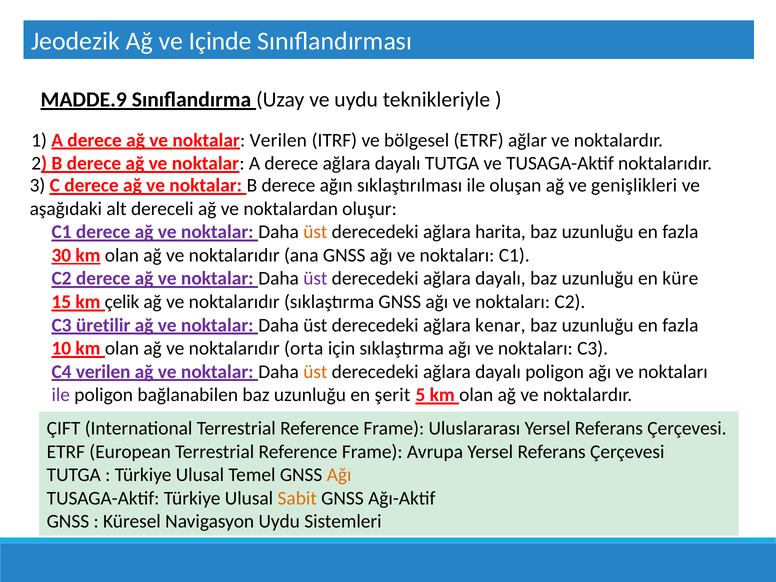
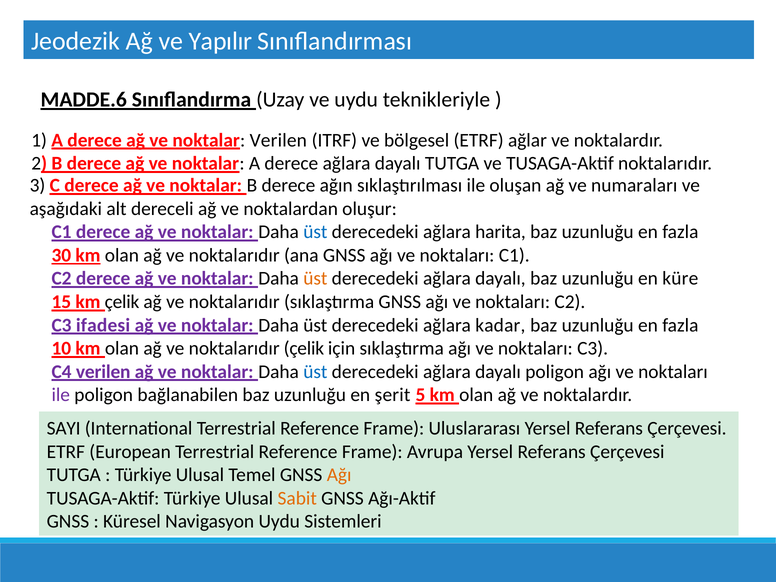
Içinde: Içinde -> Yapılır
MADDE.9: MADDE.9 -> MADDE.6
genişlikleri: genişlikleri -> numaraları
üst at (315, 232) colour: orange -> blue
üst at (315, 279) colour: purple -> orange
üretilir: üretilir -> ifadesi
kenar: kenar -> kadar
noktalarıdır orta: orta -> çelik
üst at (315, 372) colour: orange -> blue
ÇIFT: ÇIFT -> SAYI
